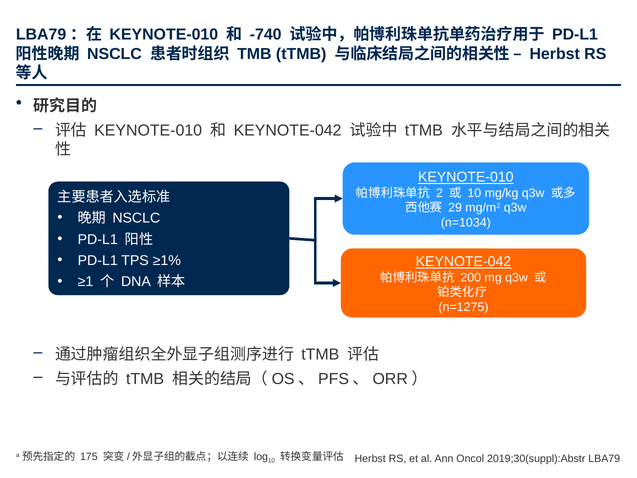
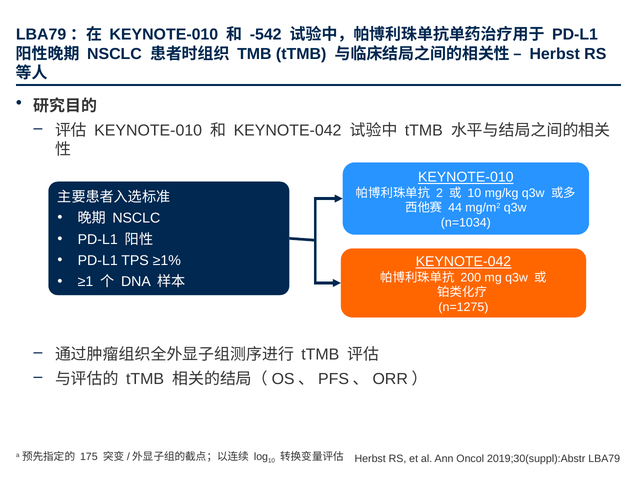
-740: -740 -> -542
29: 29 -> 44
